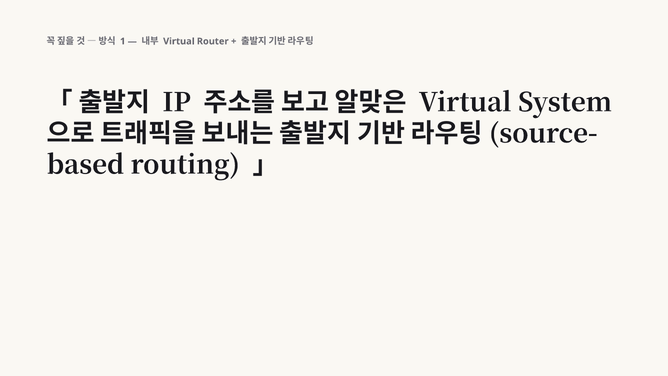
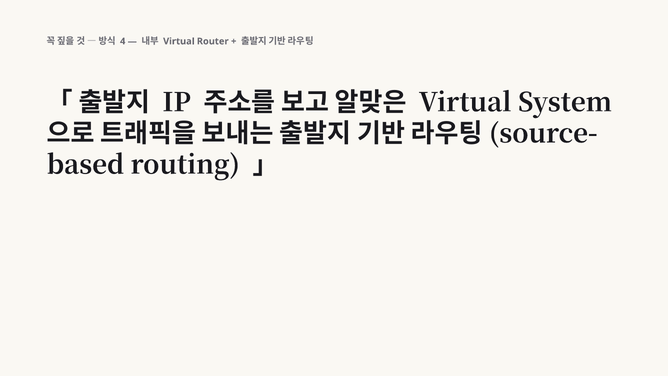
1: 1 -> 4
